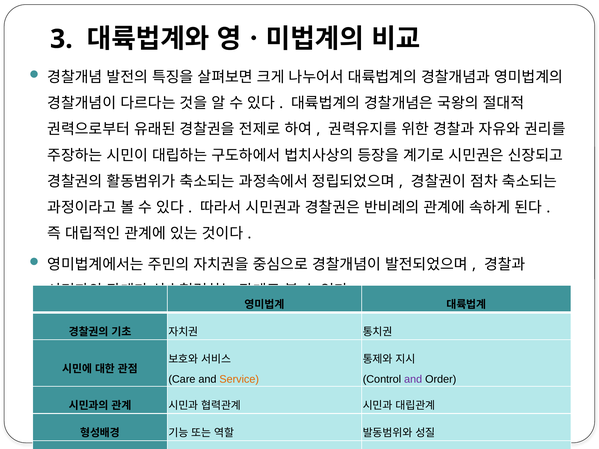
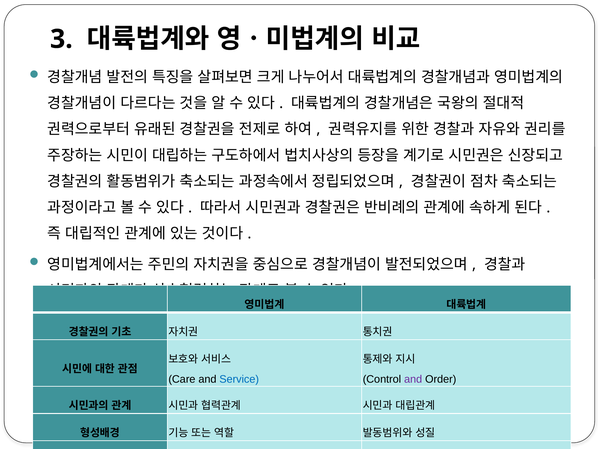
Service colour: orange -> blue
